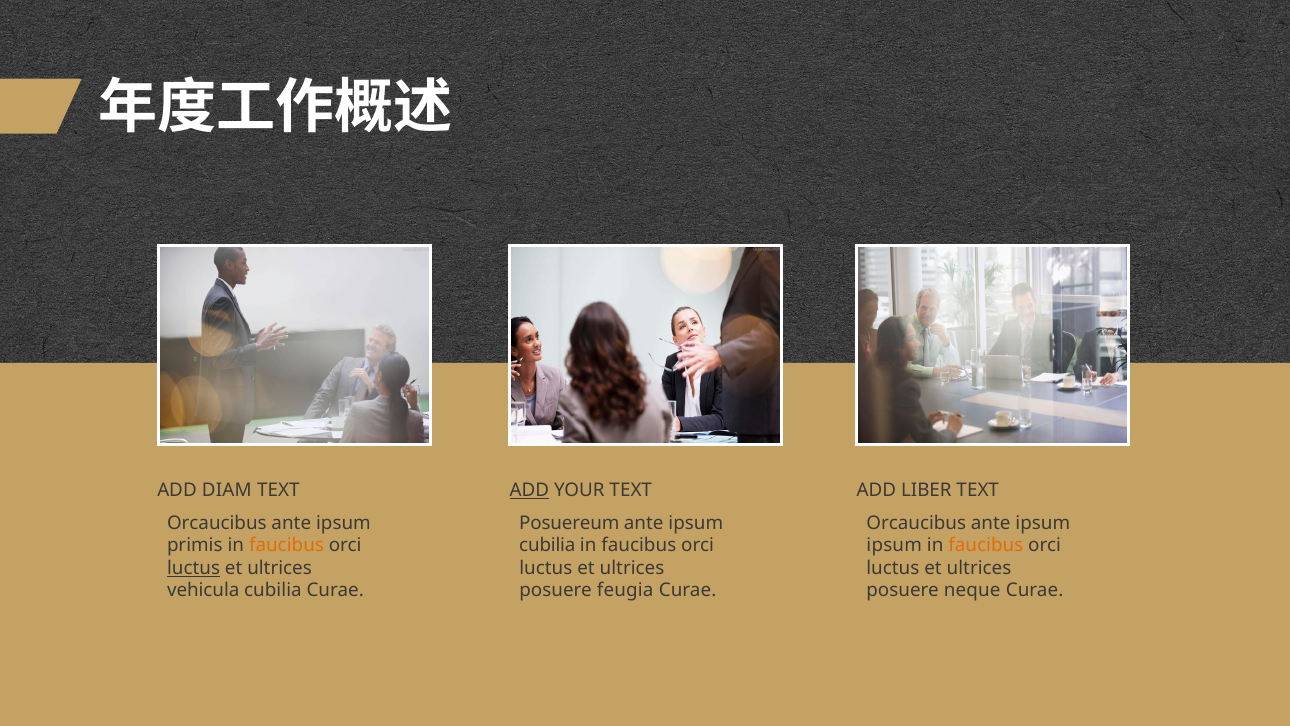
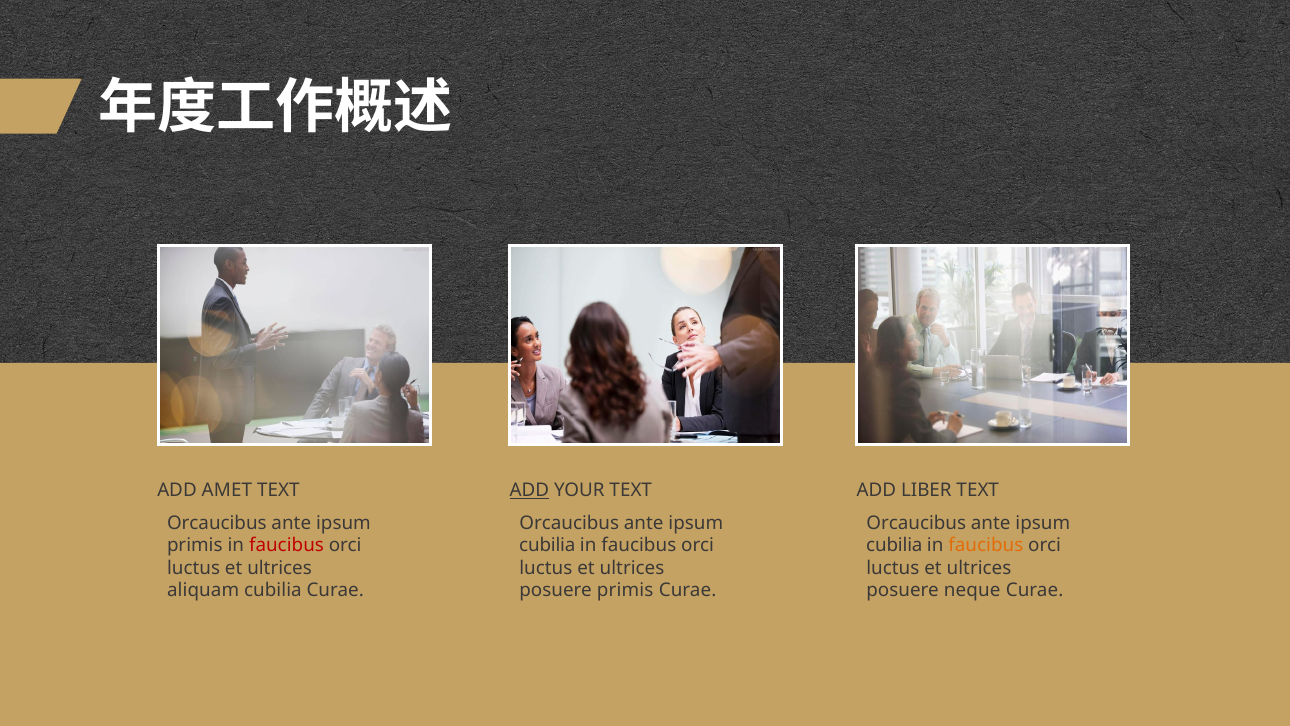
DIAM: DIAM -> AMET
Posuereum at (569, 523): Posuereum -> Orcaucibus
faucibus at (286, 545) colour: orange -> red
ipsum at (894, 545): ipsum -> cubilia
luctus at (194, 568) underline: present -> none
vehicula: vehicula -> aliquam
posuere feugia: feugia -> primis
